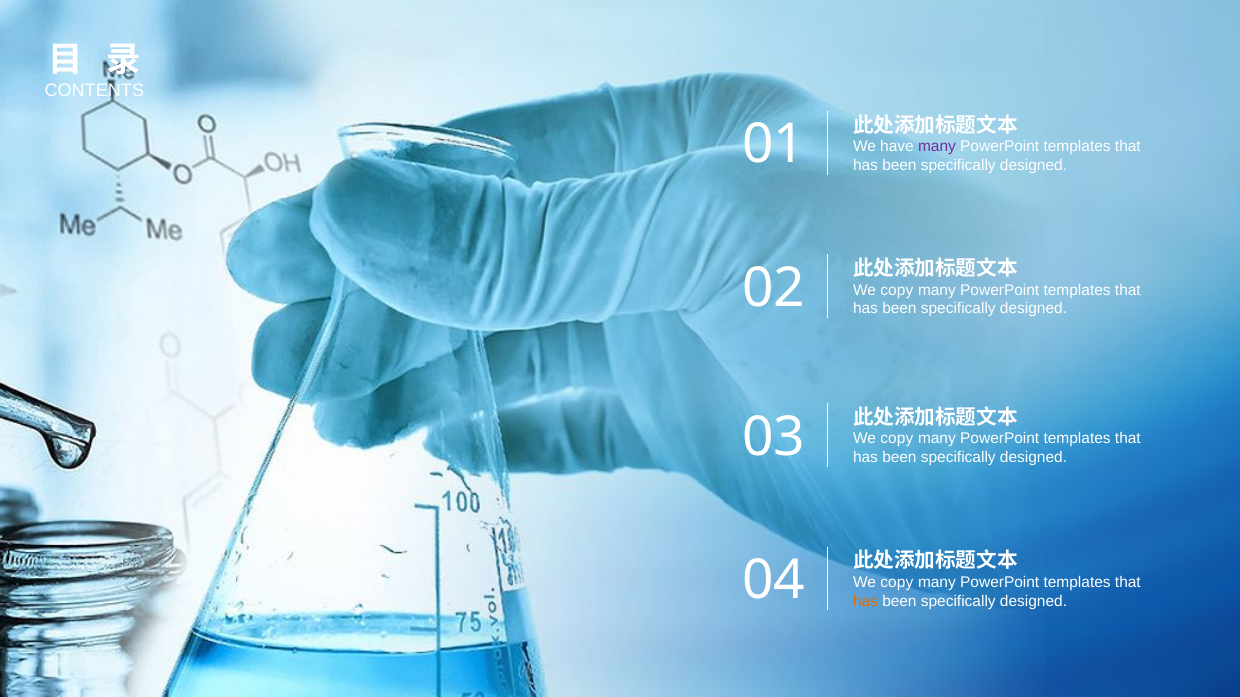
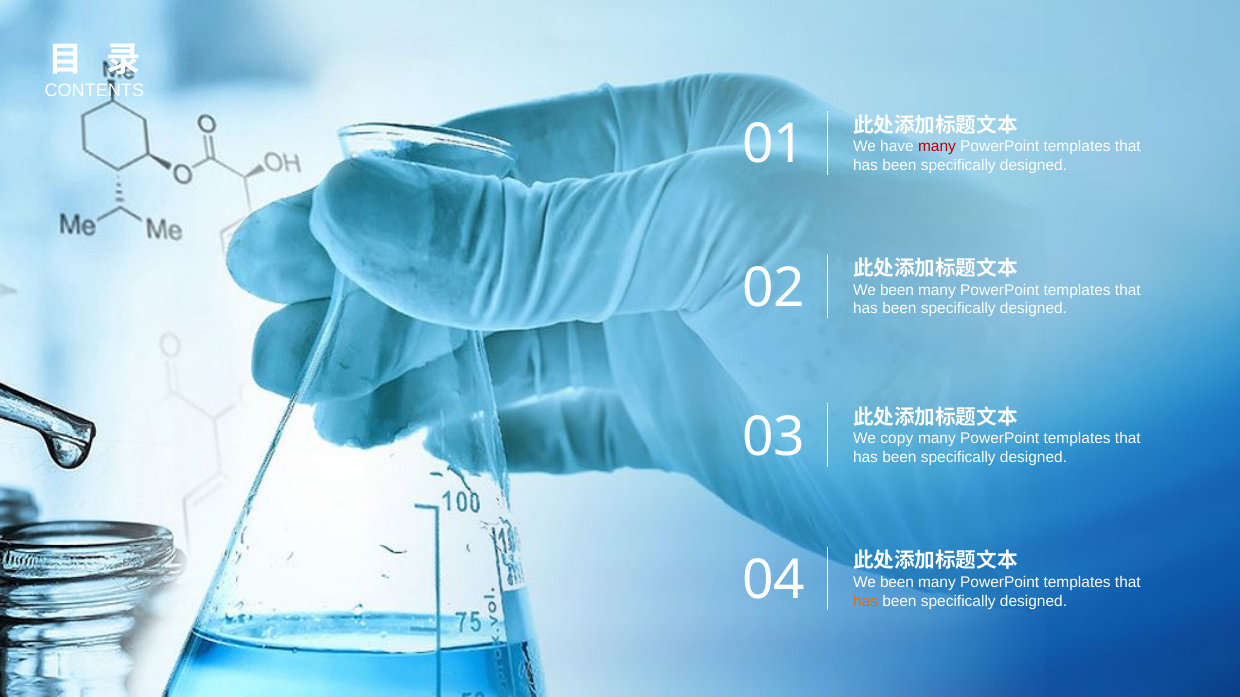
many at (937, 147) colour: purple -> red
copy at (897, 290): copy -> been
copy at (897, 583): copy -> been
